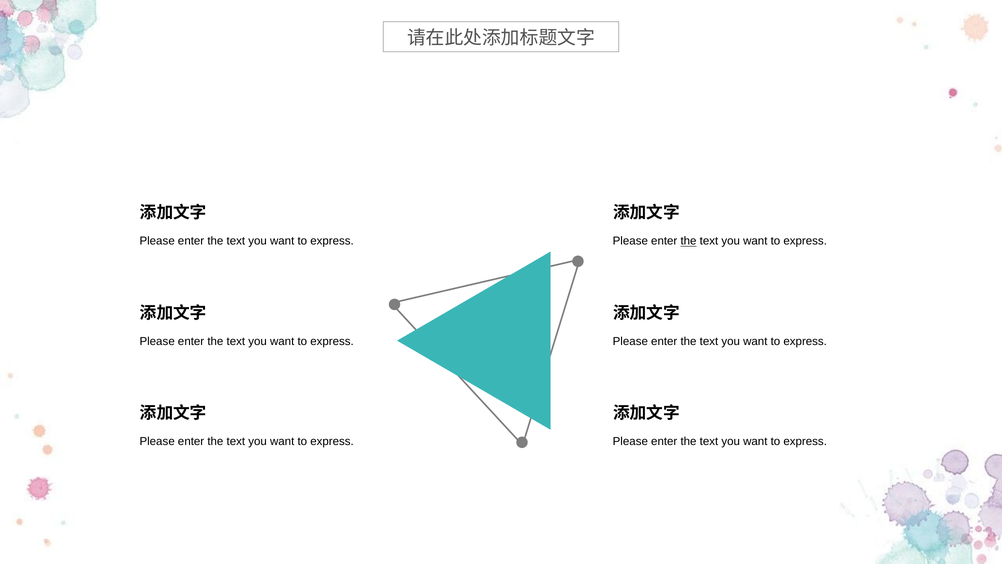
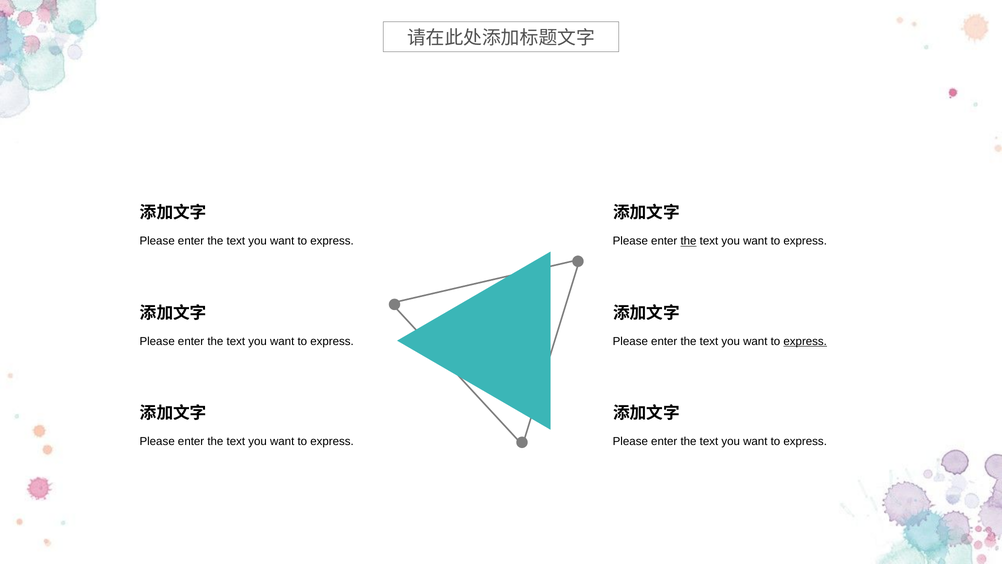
express at (805, 341) underline: none -> present
